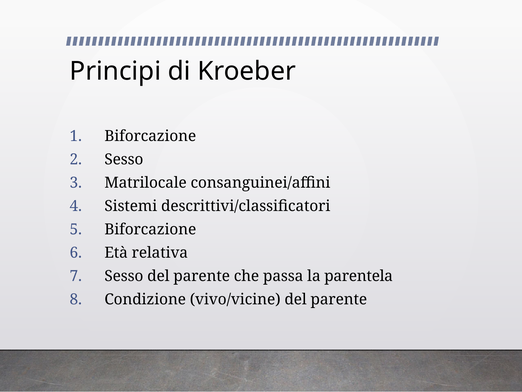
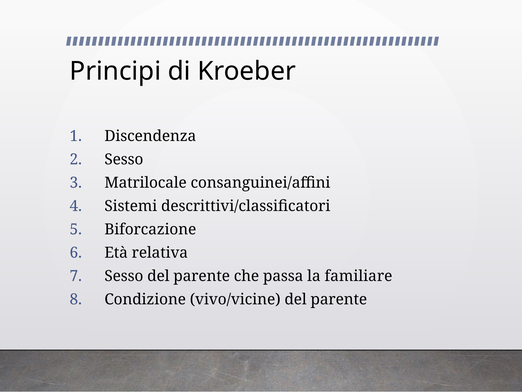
Biforcazione at (150, 136): Biforcazione -> Discendenza
parentela: parentela -> familiare
